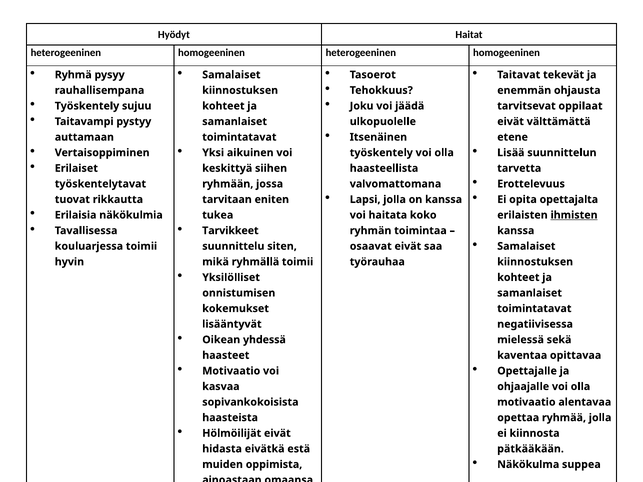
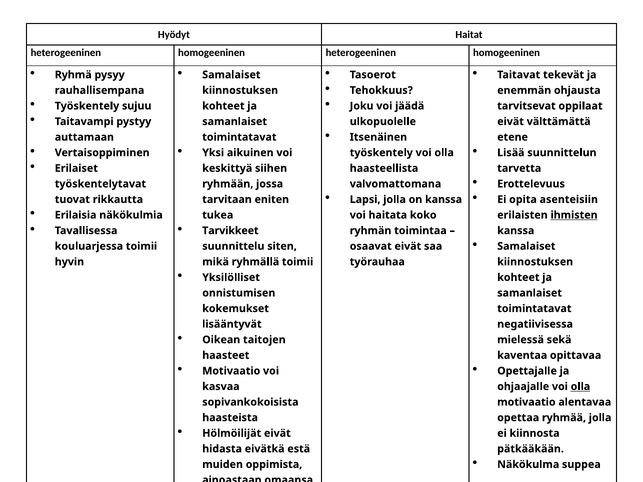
opettajalta: opettajalta -> asenteisiin
yhdessä: yhdessä -> taitojen
olla at (580, 387) underline: none -> present
